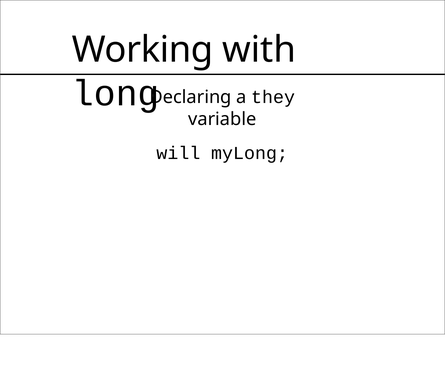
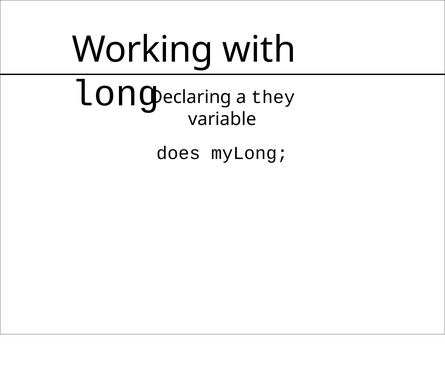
will: will -> does
